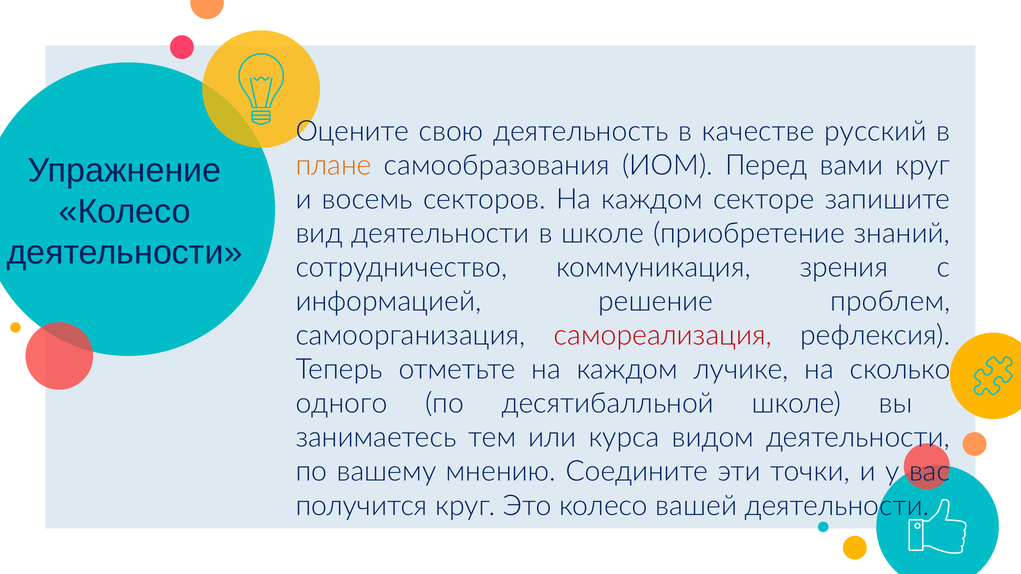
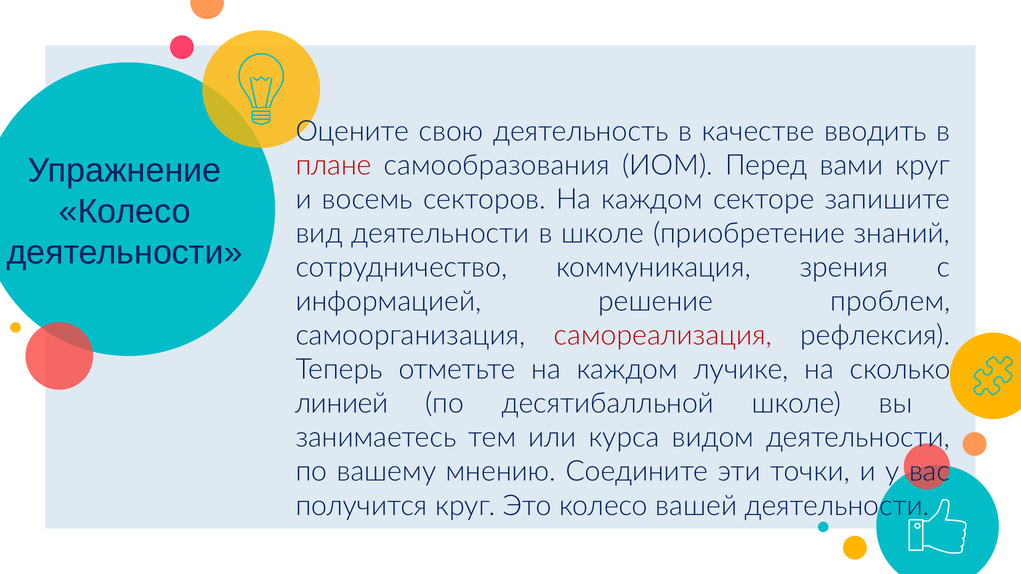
русский: русский -> вводить
плане colour: orange -> red
одного: одного -> линией
